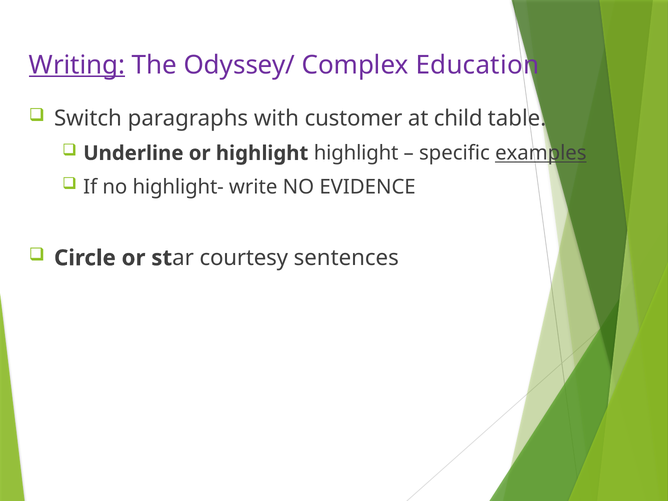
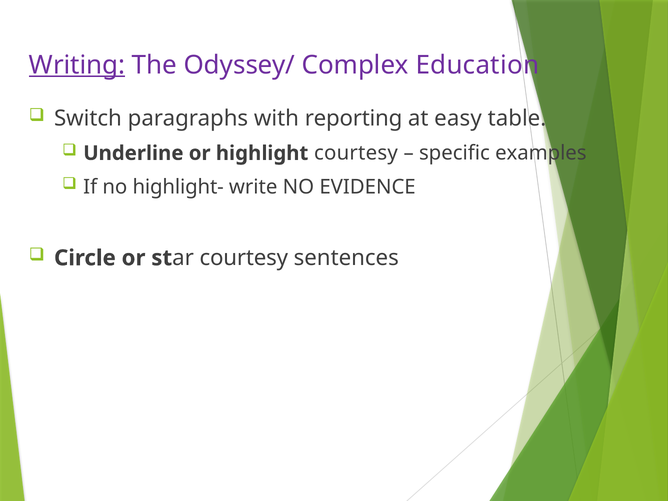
customer: customer -> reporting
child: child -> easy
highlight highlight: highlight -> courtesy
examples underline: present -> none
